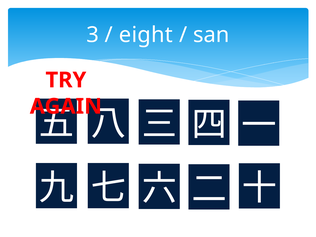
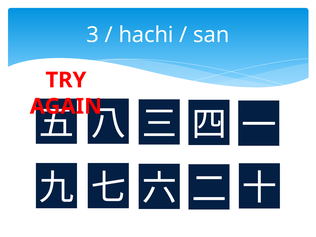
eight: eight -> hachi
